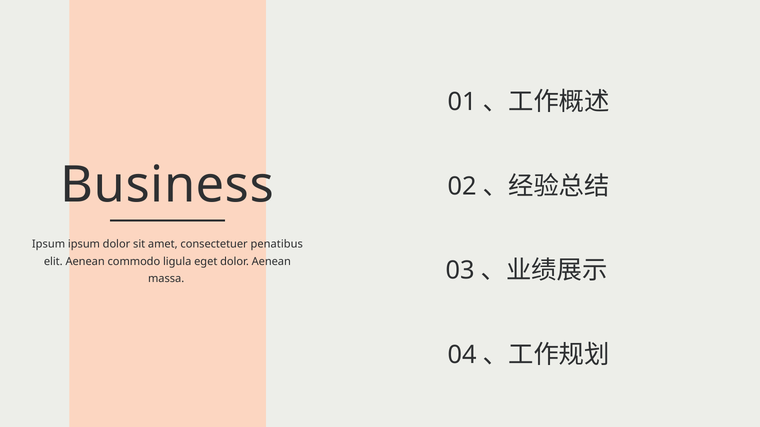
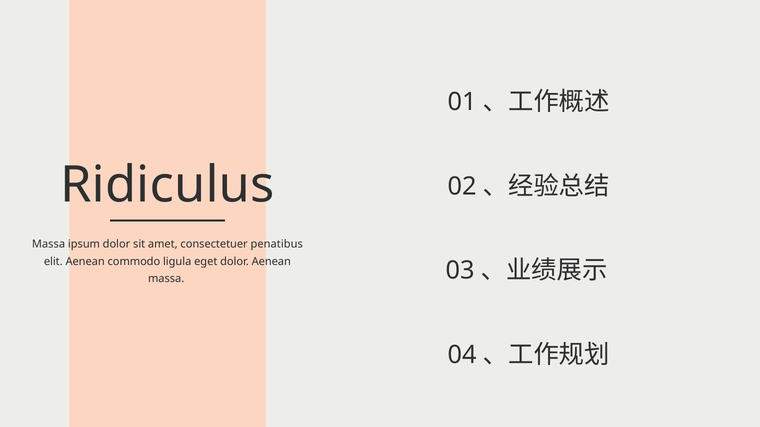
Business: Business -> Ridiculus
Ipsum at (49, 245): Ipsum -> Massa
